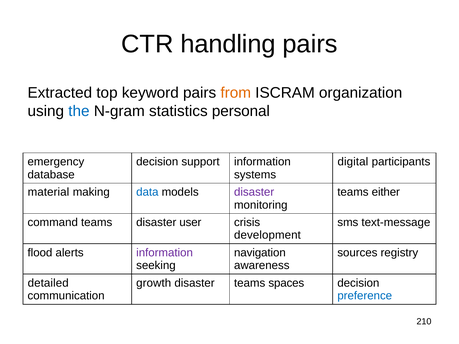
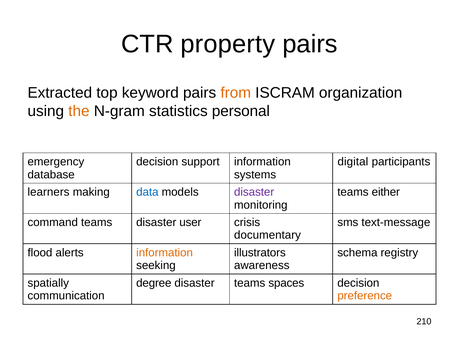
handling: handling -> property
the colour: blue -> orange
material: material -> learners
development: development -> documentary
information at (165, 253) colour: purple -> orange
navigation: navigation -> illustrators
sources: sources -> schema
detailed: detailed -> spatially
growth: growth -> degree
preference colour: blue -> orange
